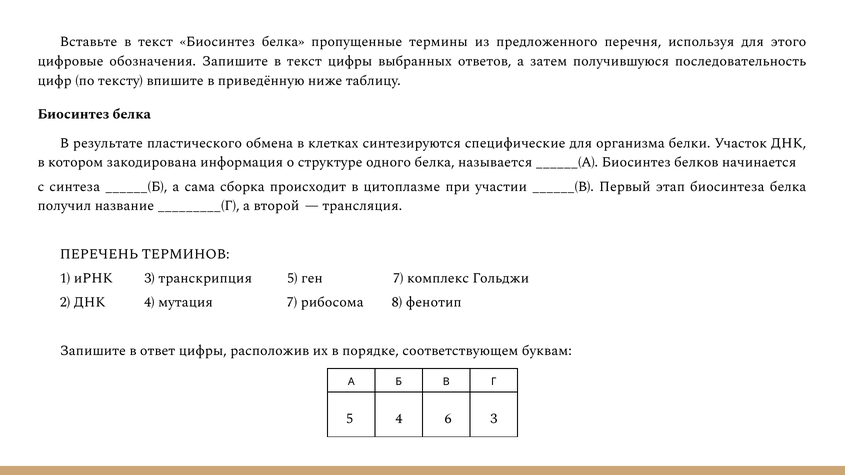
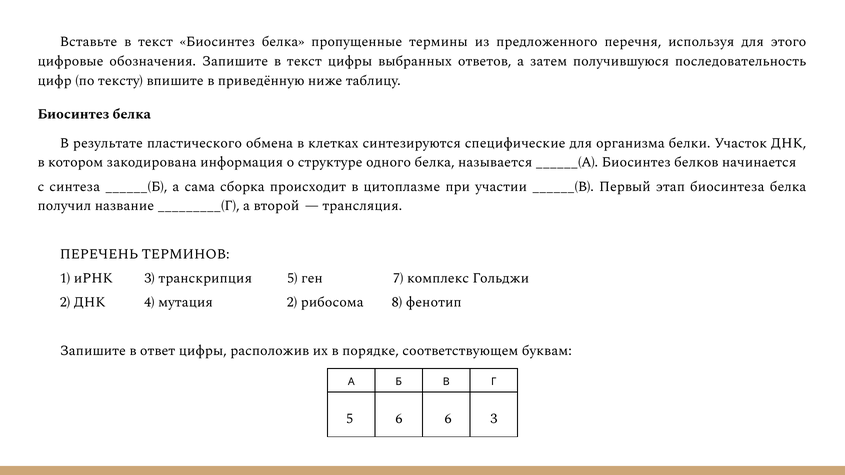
мутация 7: 7 -> 2
5 4: 4 -> 6
